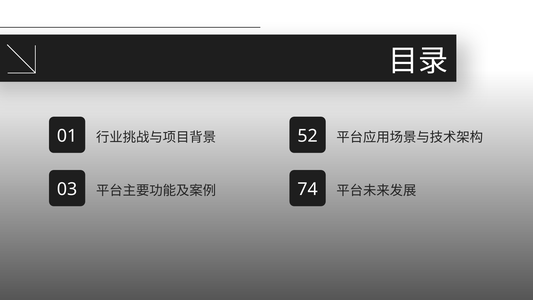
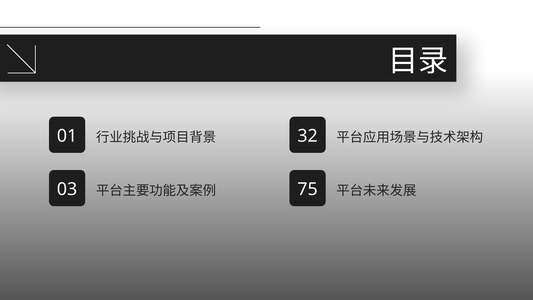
52: 52 -> 32
74: 74 -> 75
